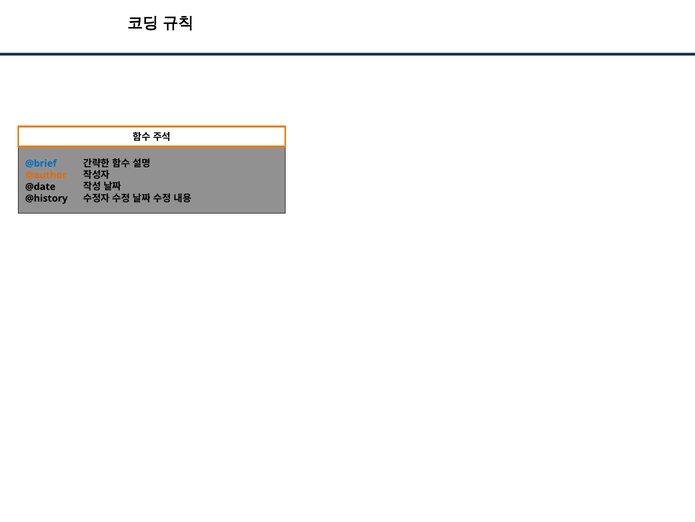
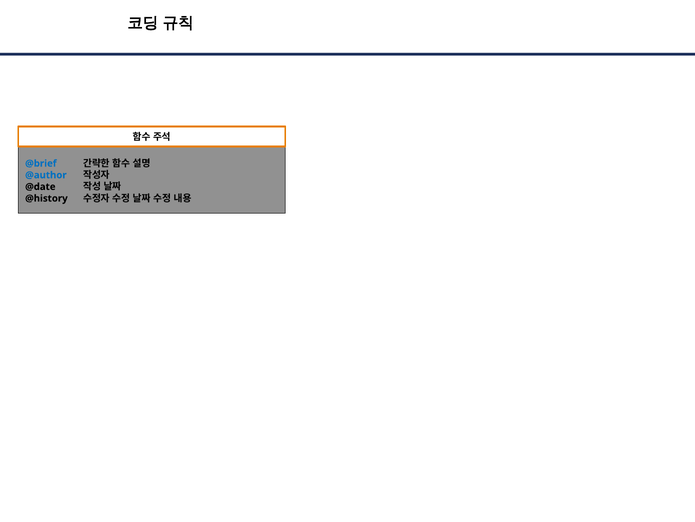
@author colour: orange -> blue
